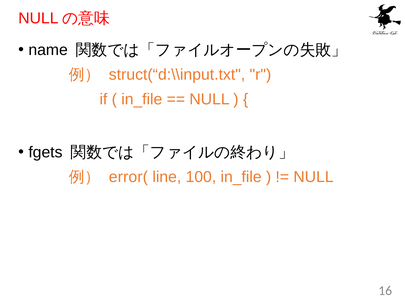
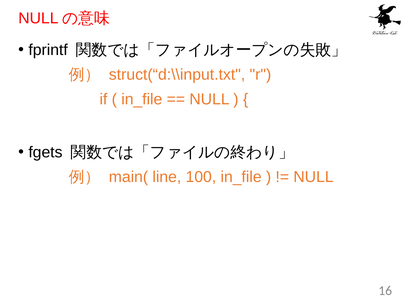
name: name -> fprintf
error(: error( -> main(
